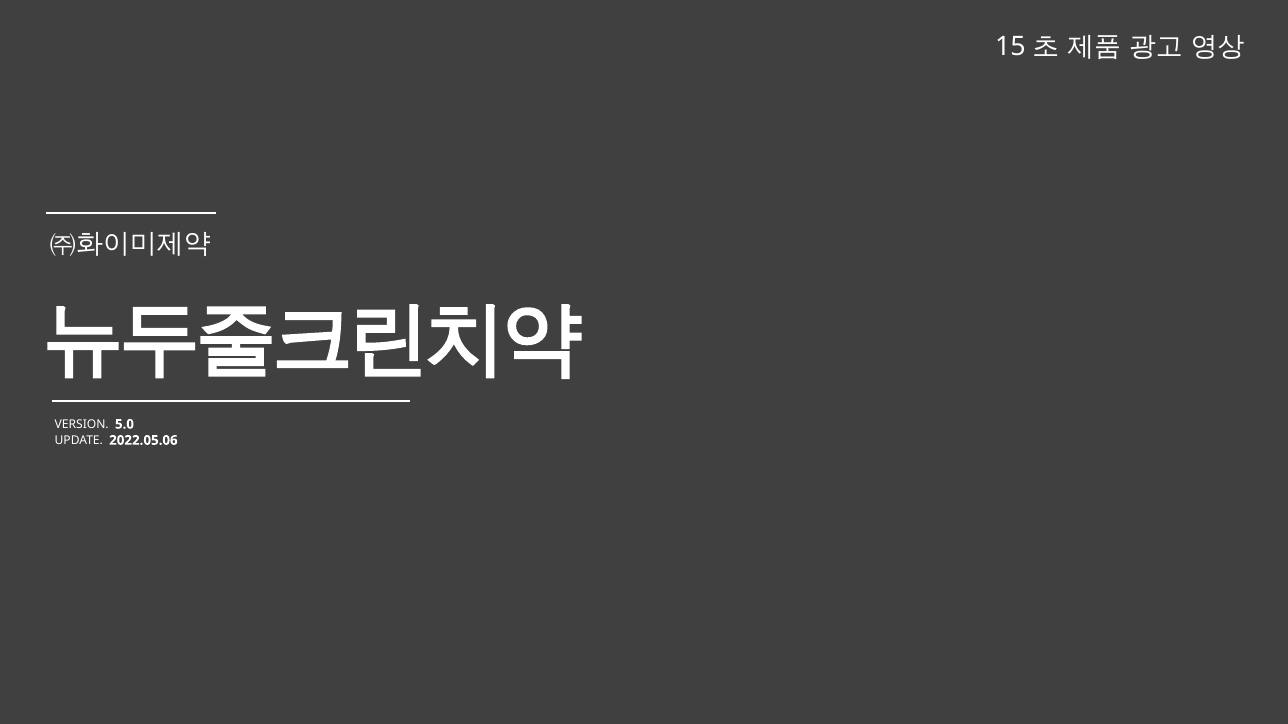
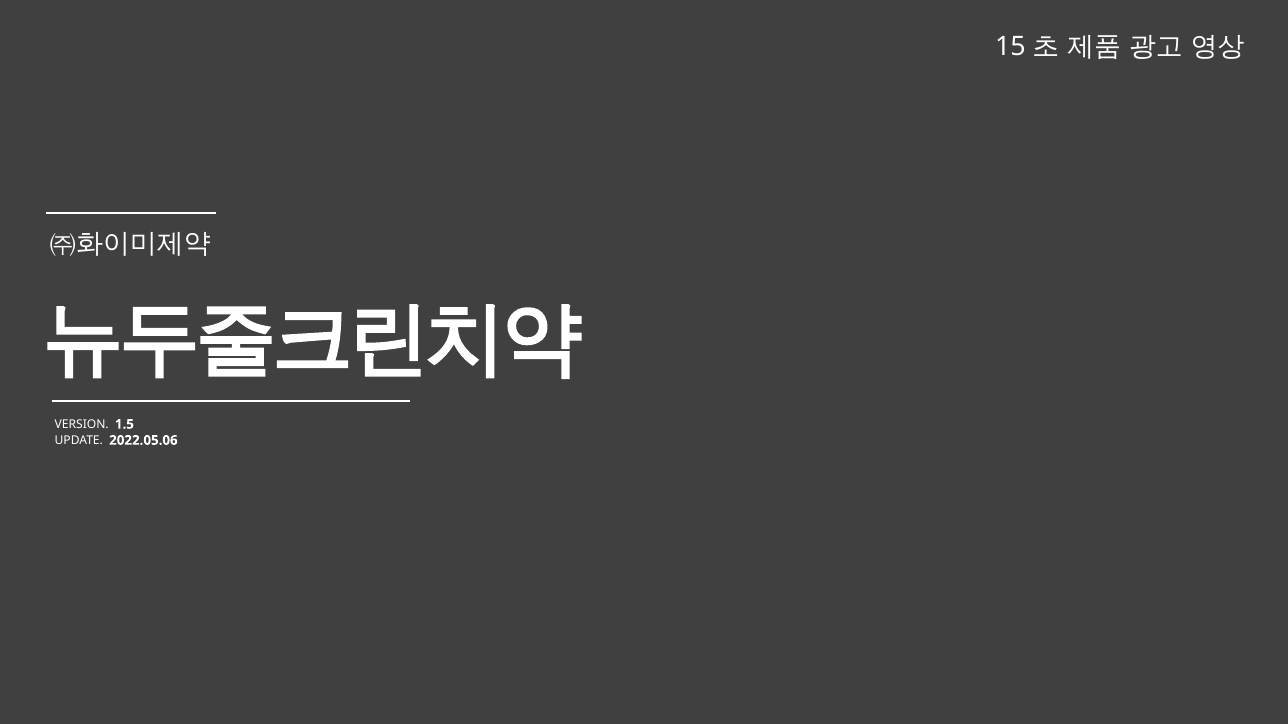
5.0: 5.0 -> 1.5
